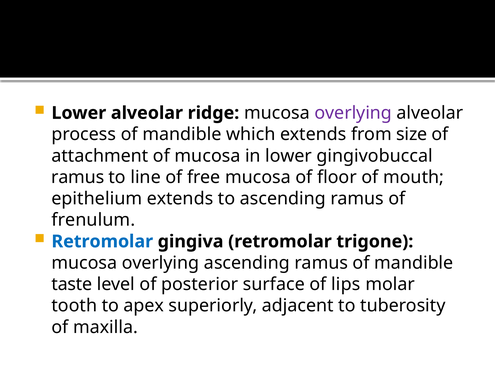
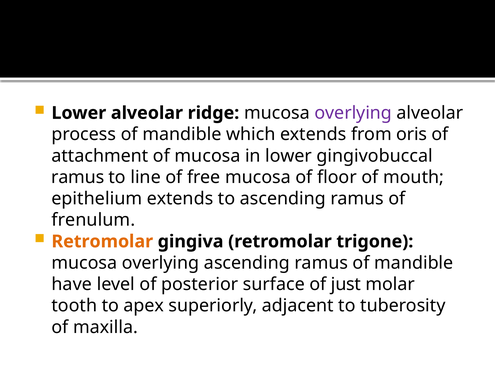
size: size -> oris
Retromolar at (102, 242) colour: blue -> orange
taste: taste -> have
lips: lips -> just
